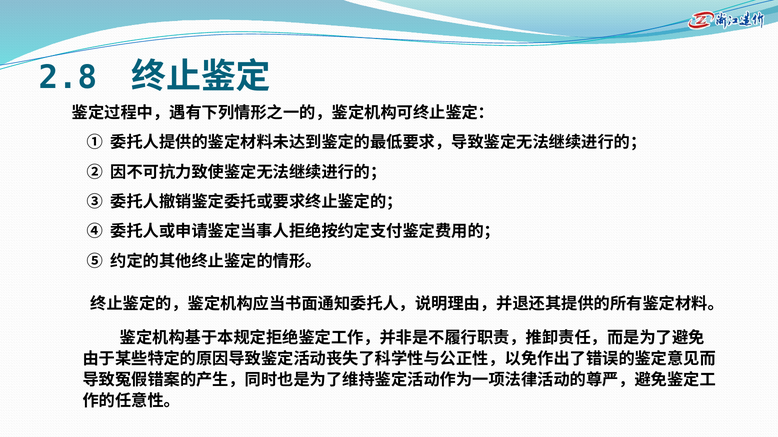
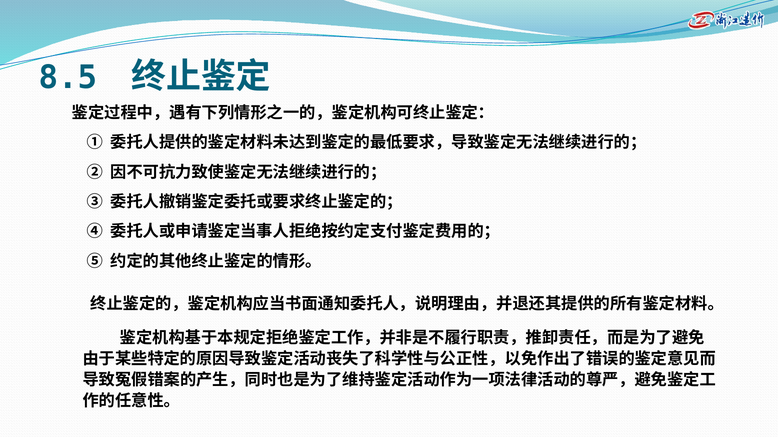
2.8: 2.8 -> 8.5
